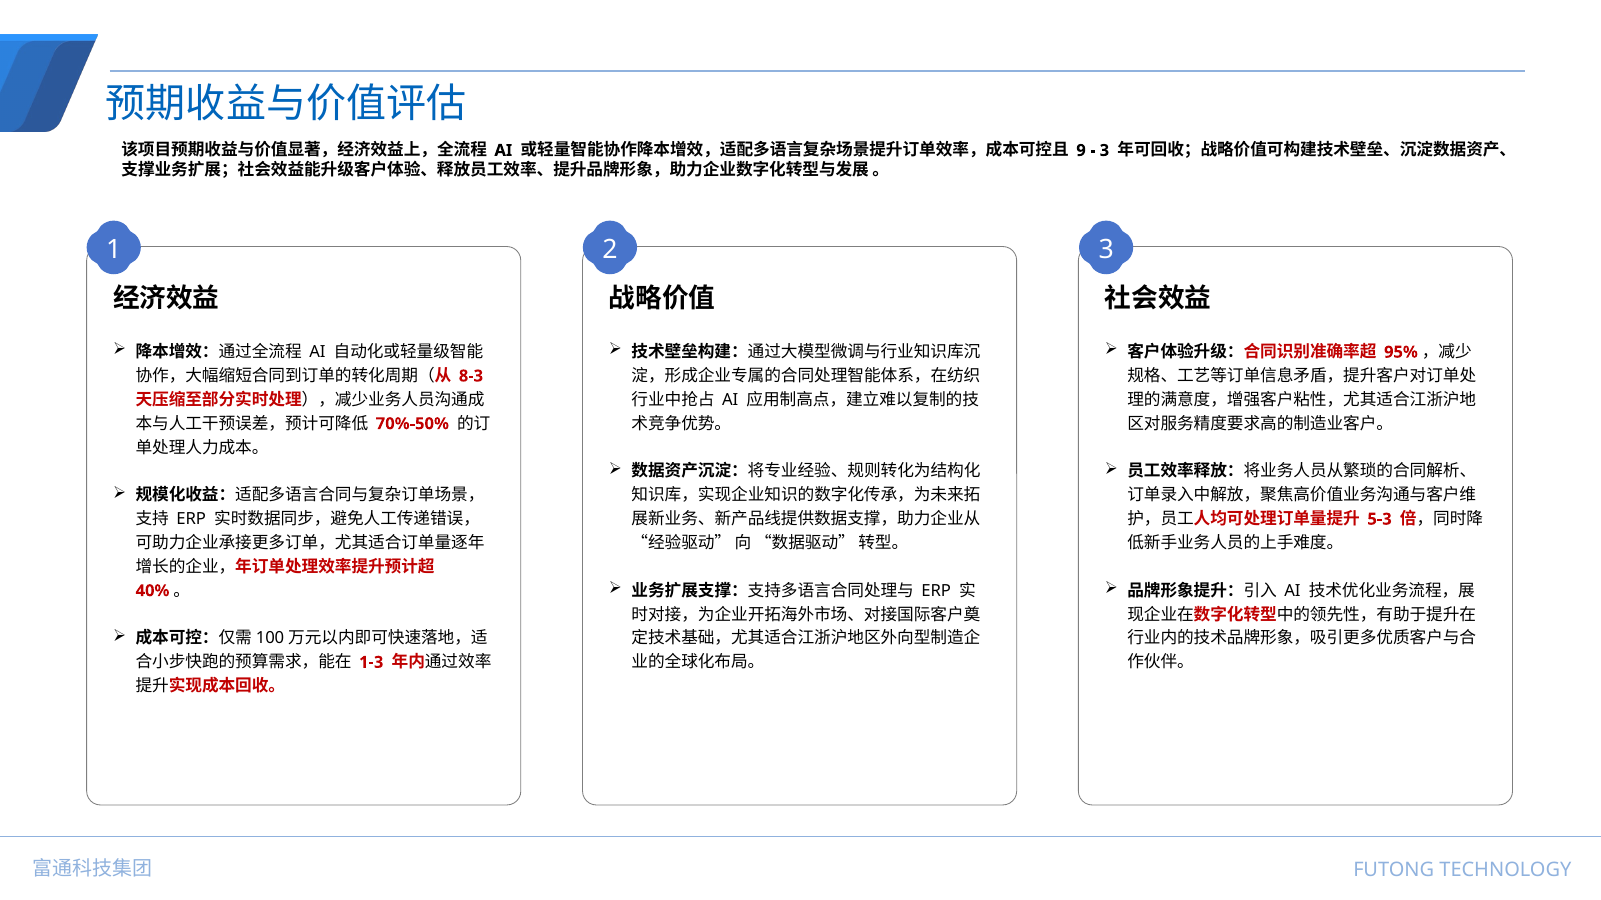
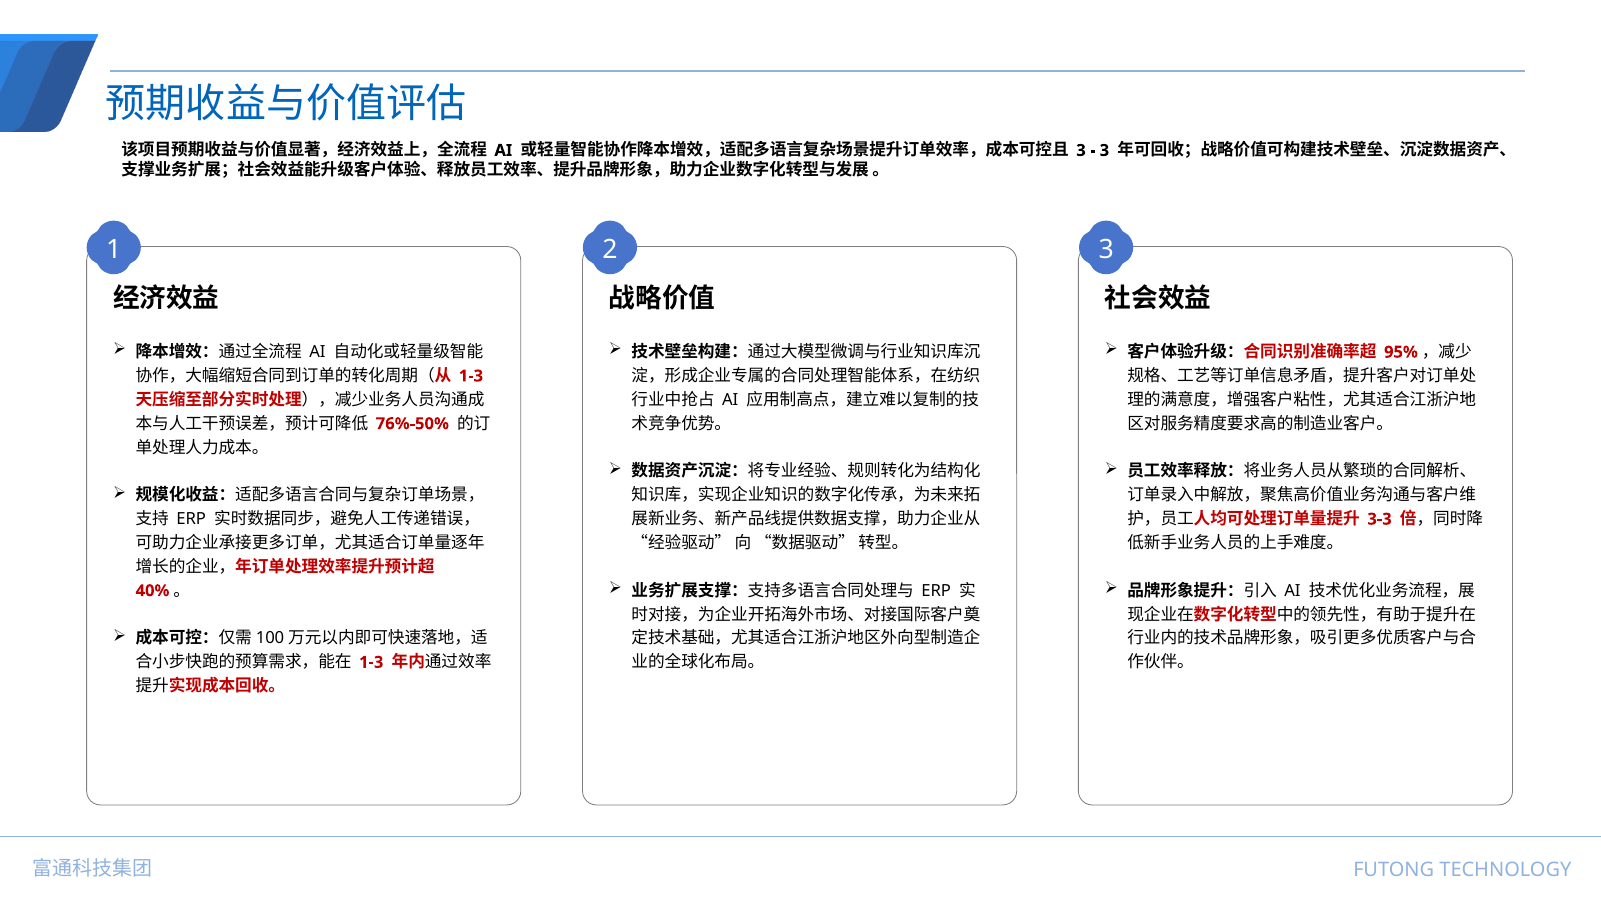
9 at (1081, 151): 9 -> 3
8-3 at (471, 376): 8-3 -> 1-3
70%-50%: 70%-50% -> 76%-50%
5-3: 5-3 -> 3-3
